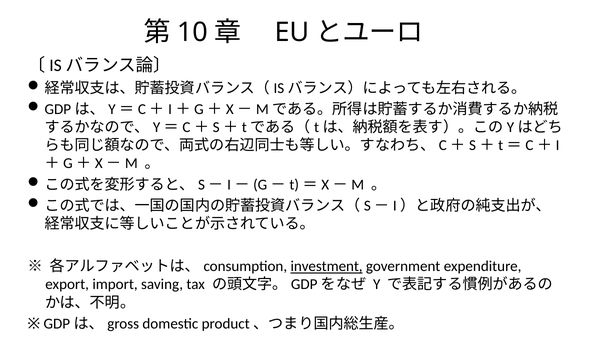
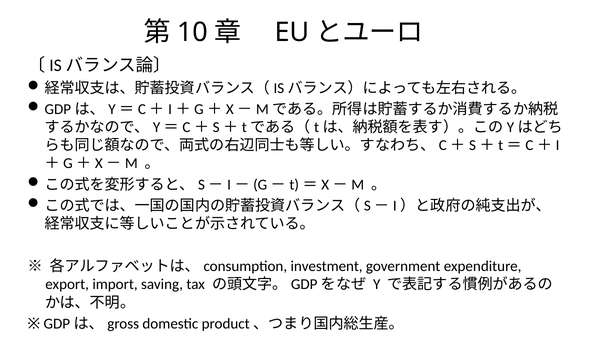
investment underline: present -> none
